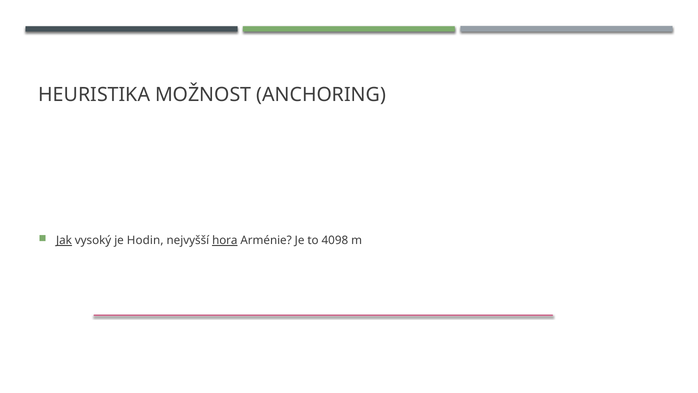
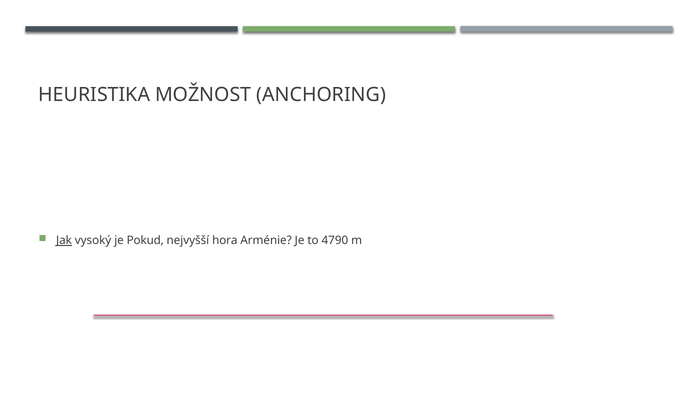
Hodin: Hodin -> Pokud
hora underline: present -> none
4098: 4098 -> 4790
